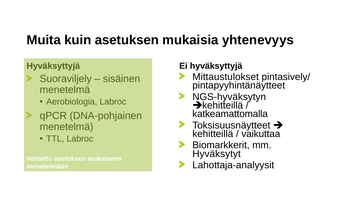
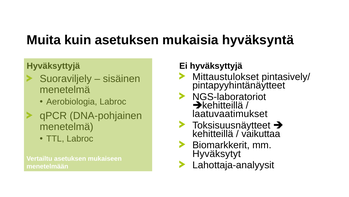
yhtenevyys: yhtenevyys -> hyväksyntä
NGS-hyväksytyn: NGS-hyväksytyn -> NGS-laboratoriot
katkeamattomalla: katkeamattomalla -> laatuvaatimukset
